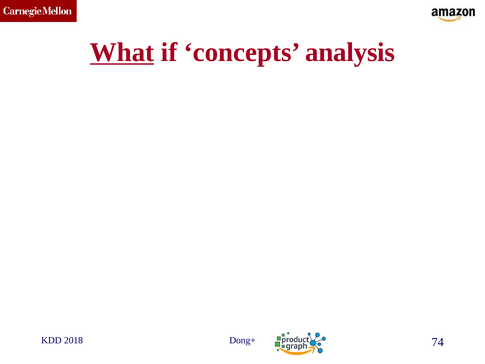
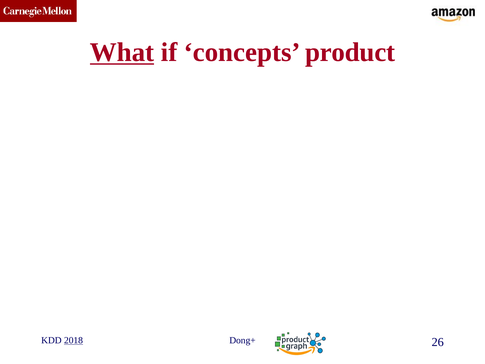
analysis: analysis -> product
2018 underline: none -> present
74: 74 -> 26
